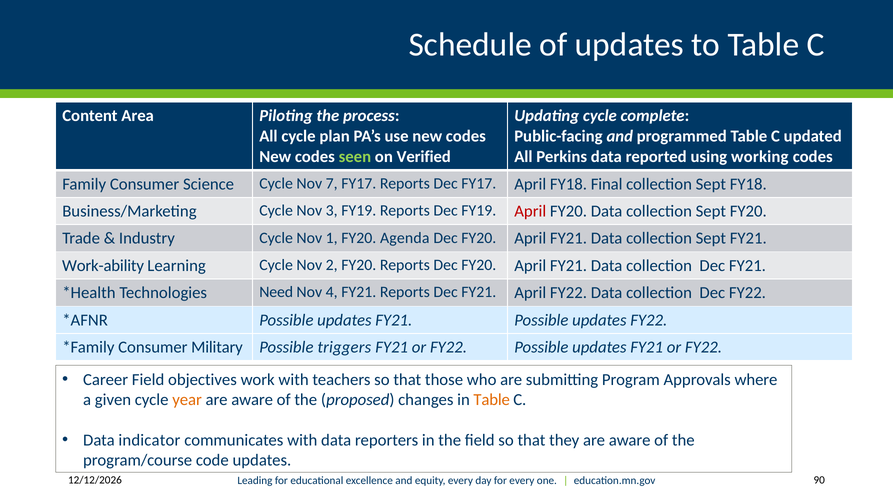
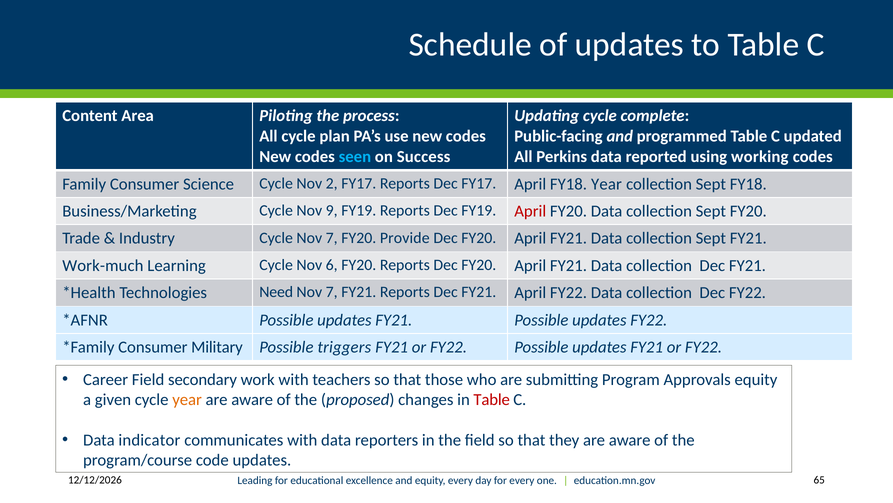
seen colour: light green -> light blue
Verified: Verified -> Success
7: 7 -> 2
FY18 Final: Final -> Year
3: 3 -> 9
Cycle Nov 1: 1 -> 7
Agenda: Agenda -> Provide
Work-ability: Work-ability -> Work-much
2: 2 -> 6
4 at (332, 292): 4 -> 7
objectives: objectives -> secondary
Approvals where: where -> equity
Table at (492, 399) colour: orange -> red
90: 90 -> 65
